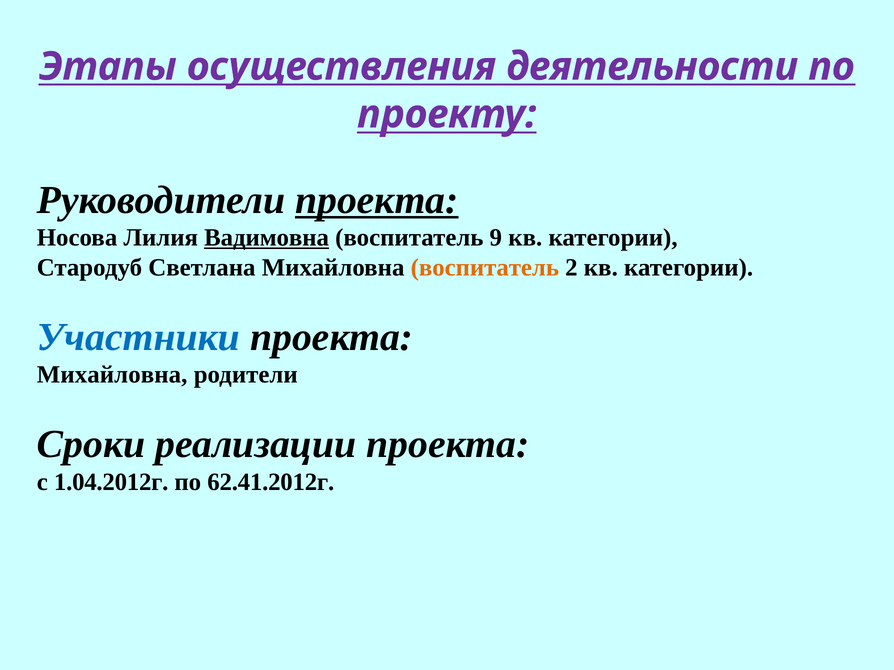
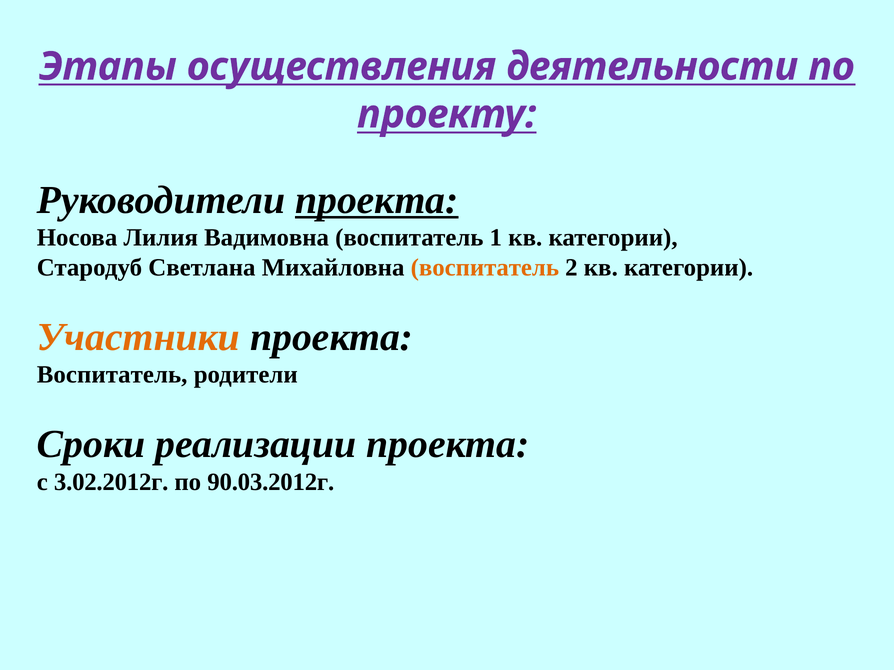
Вадимовна underline: present -> none
9: 9 -> 1
Участники colour: blue -> orange
Михайловна at (112, 375): Михайловна -> Воспитатель
1.04.2012г: 1.04.2012г -> 3.02.2012г
62.41.2012г: 62.41.2012г -> 90.03.2012г
